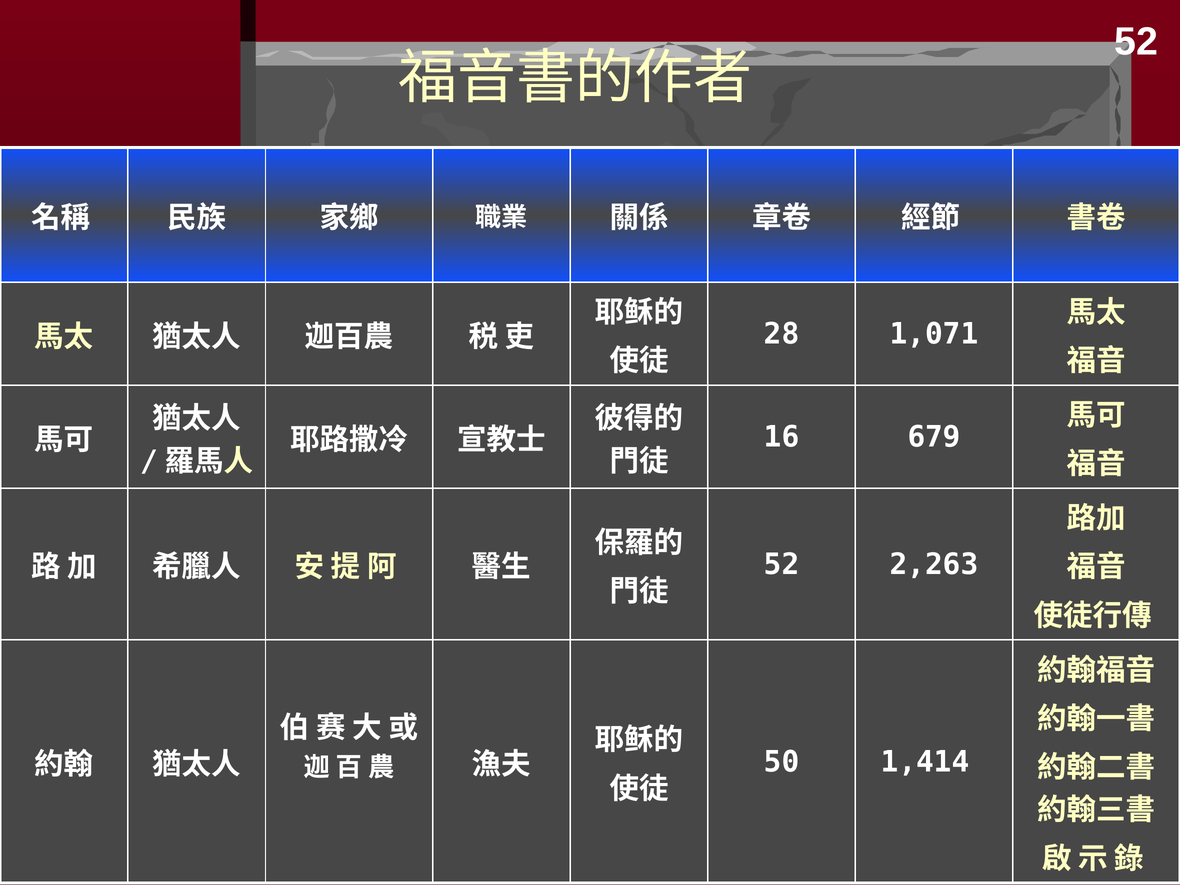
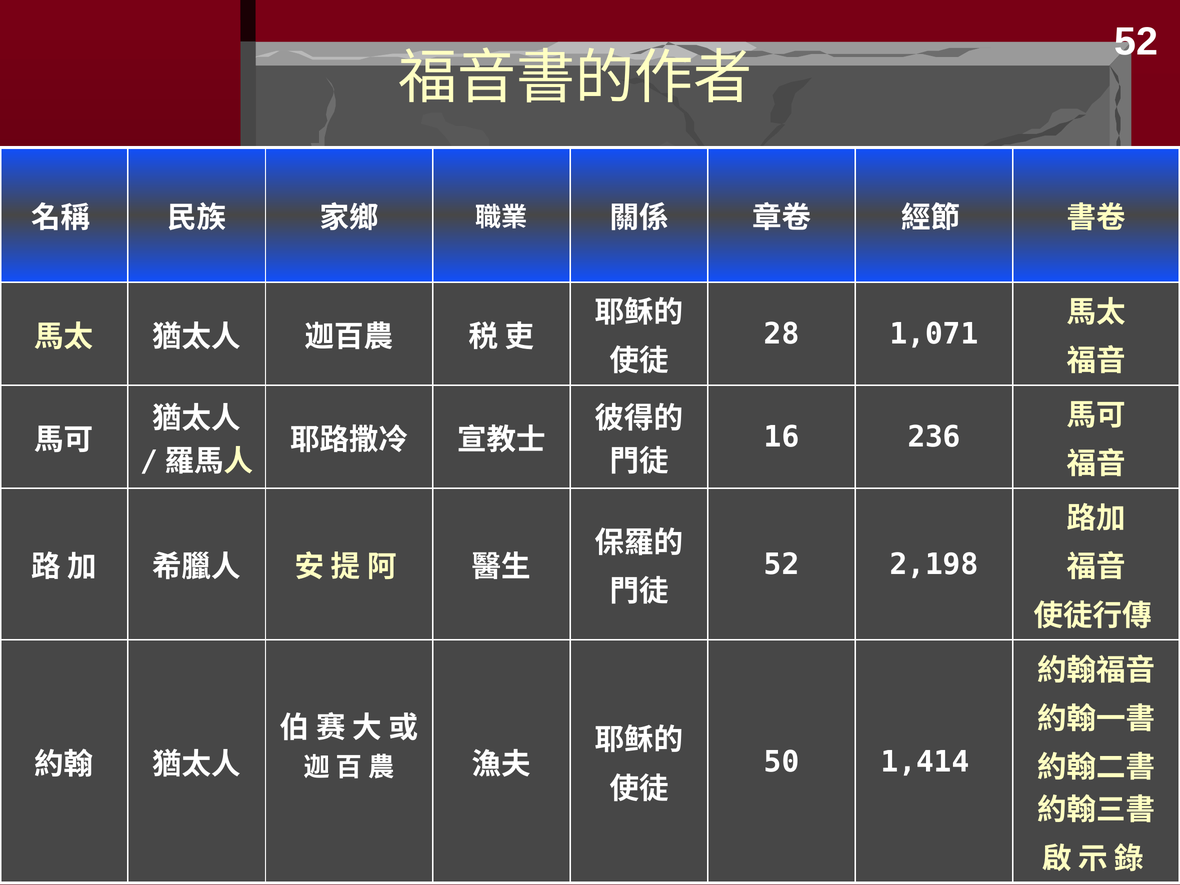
679: 679 -> 236
2,263: 2,263 -> 2,198
